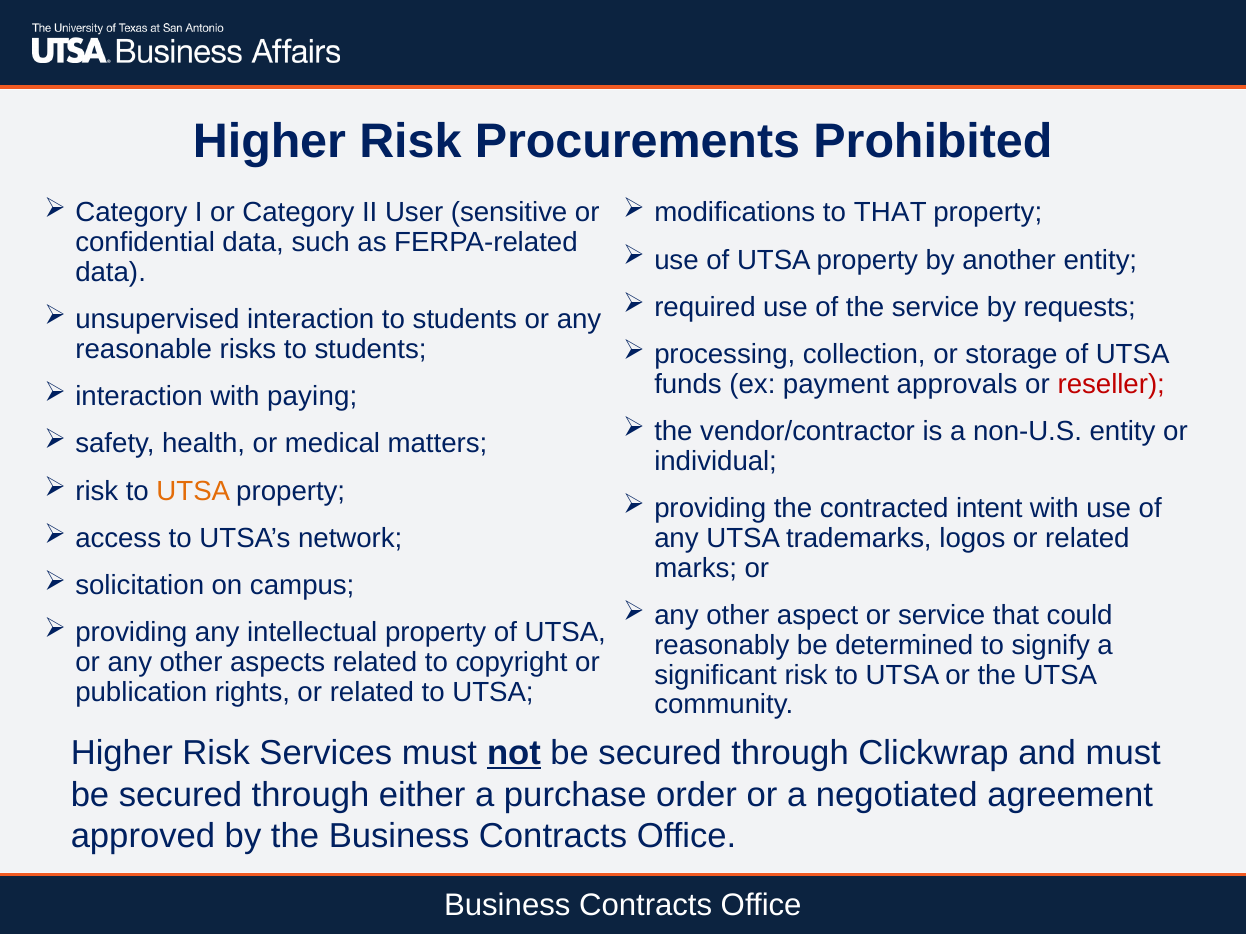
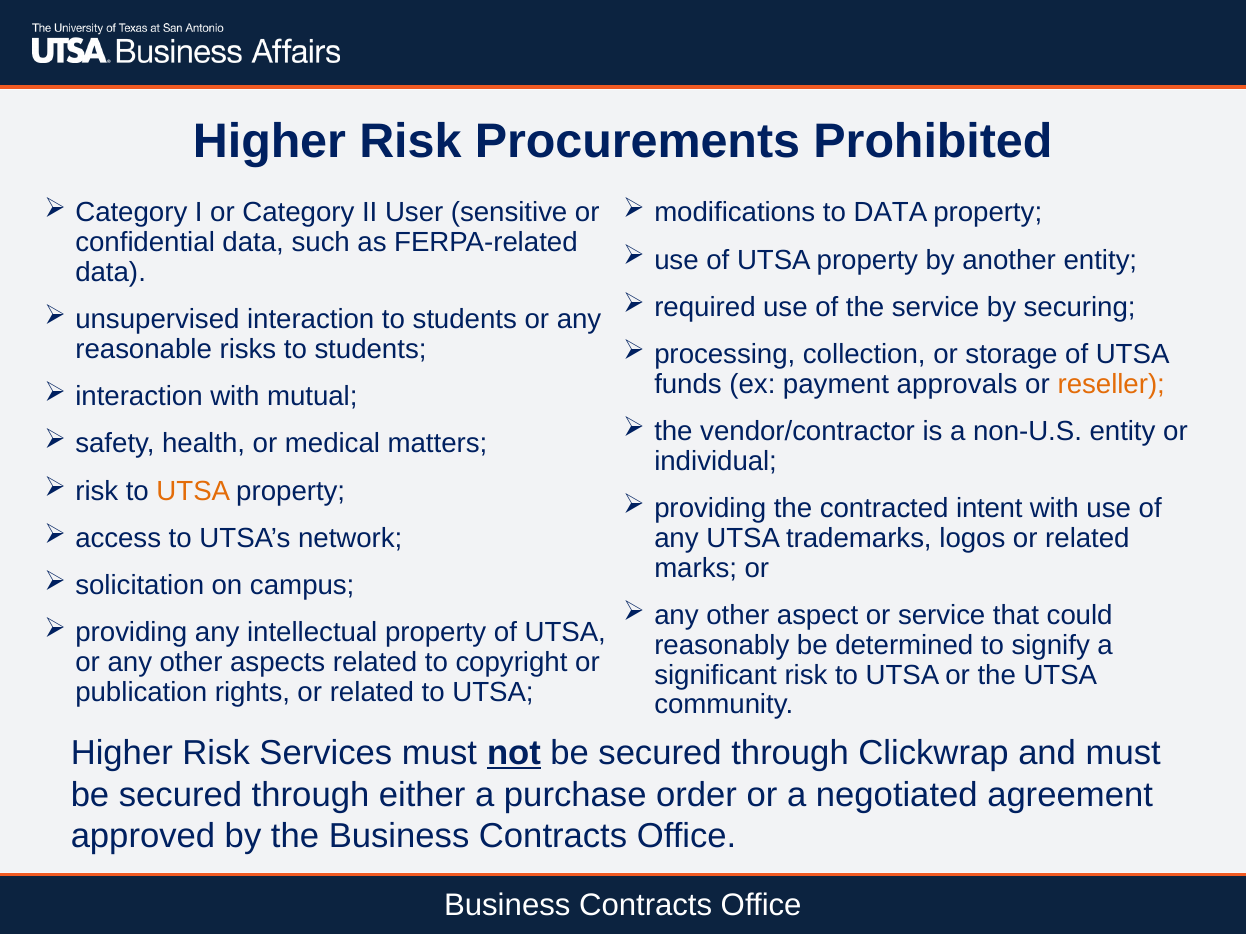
to THAT: THAT -> DATA
requests: requests -> securing
reseller colour: red -> orange
paying: paying -> mutual
